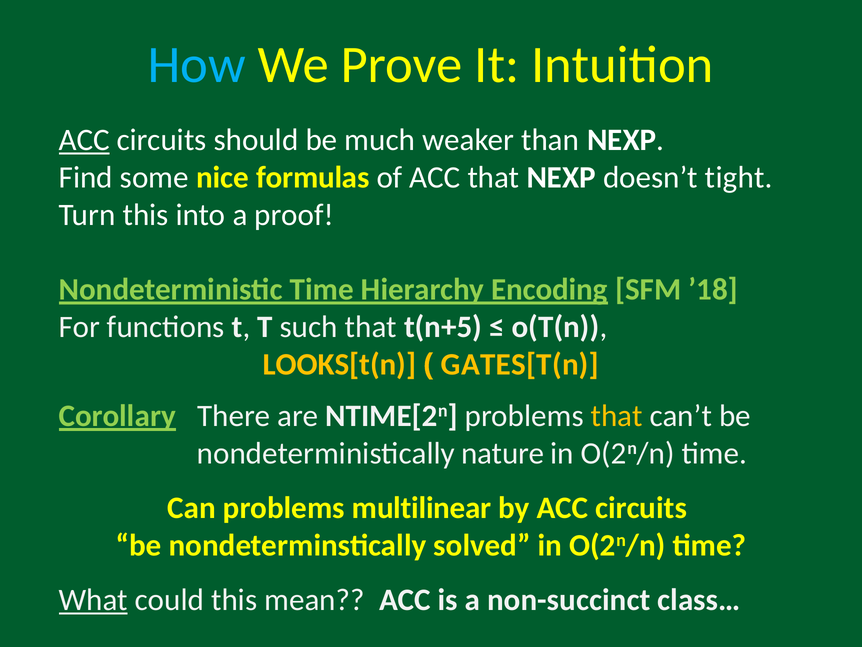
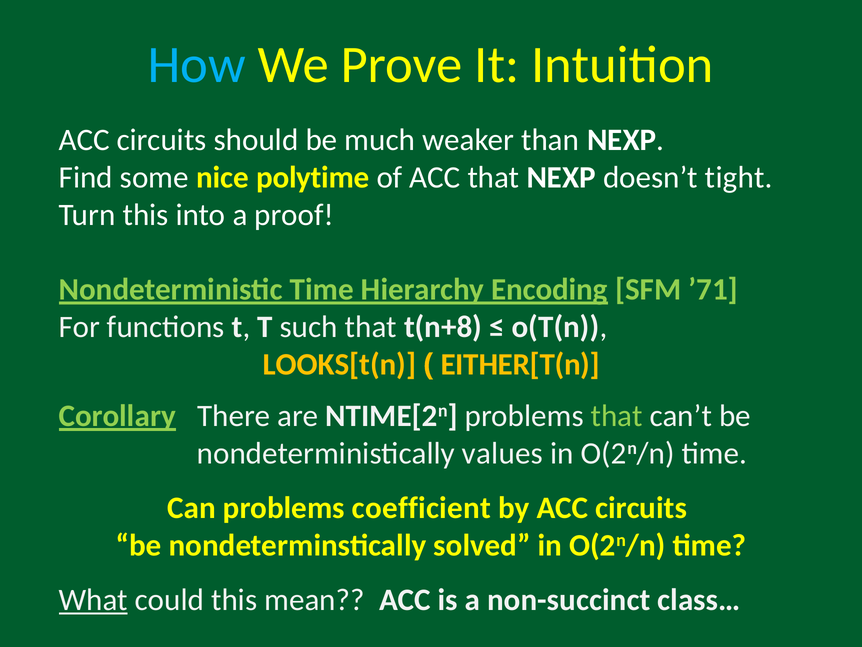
ACC at (84, 140) underline: present -> none
formulas: formulas -> polytime
’18: ’18 -> ’71
t(n+5: t(n+5 -> t(n+8
GATES[T(n: GATES[T(n -> EITHER[T(n
that at (617, 416) colour: yellow -> light green
nature: nature -> values
multilinear: multilinear -> coefficient
